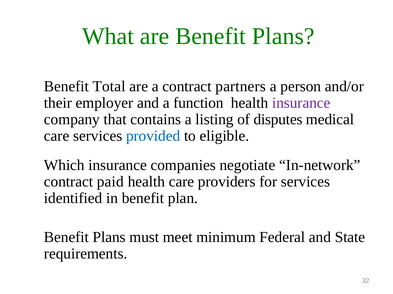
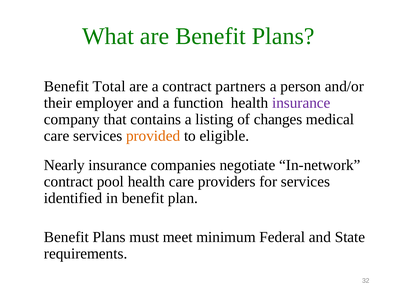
disputes: disputes -> changes
provided colour: blue -> orange
Which: Which -> Nearly
paid: paid -> pool
